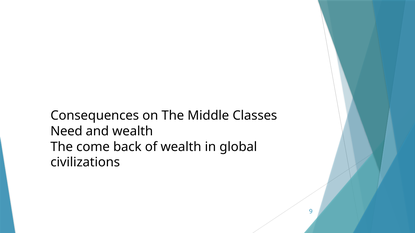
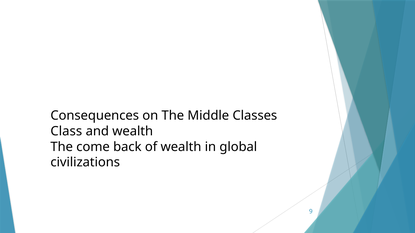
Need: Need -> Class
